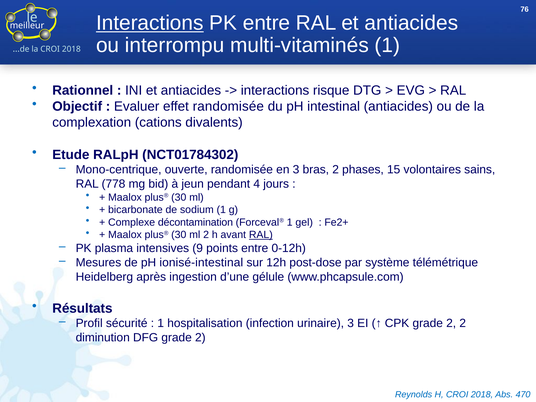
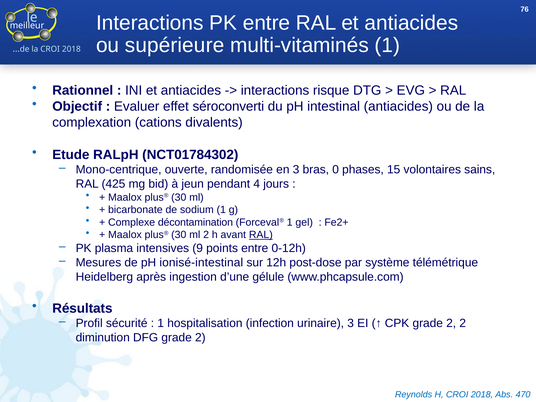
Interactions at (150, 23) underline: present -> none
interrompu: interrompu -> supérieure
effet randomisée: randomisée -> séroconverti
bras 2: 2 -> 0
778: 778 -> 425
